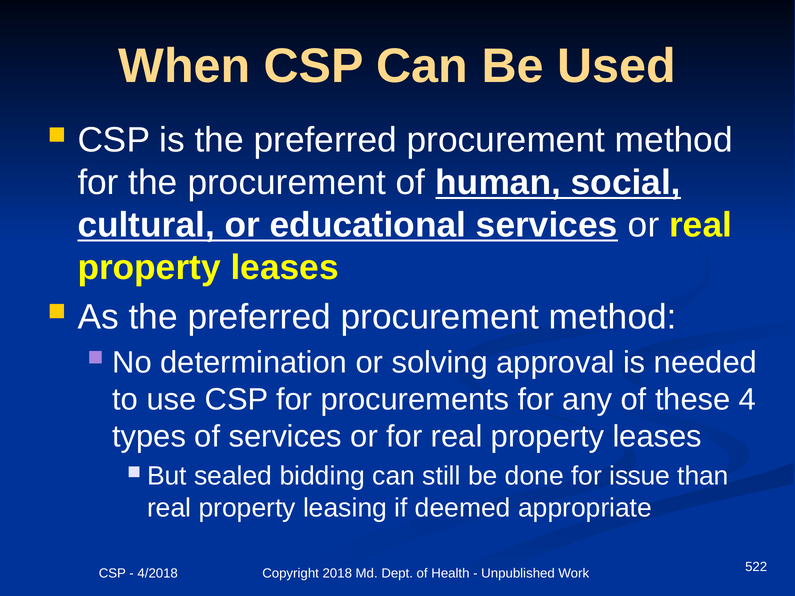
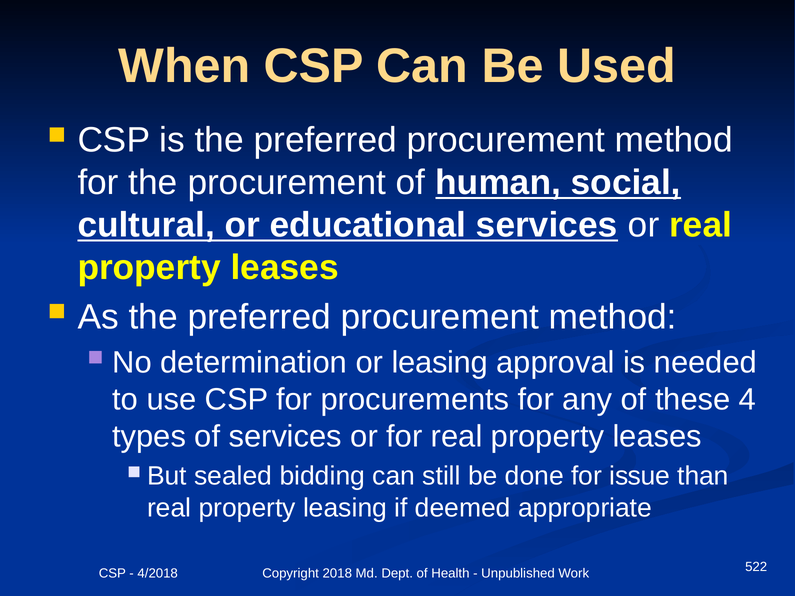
or solving: solving -> leasing
